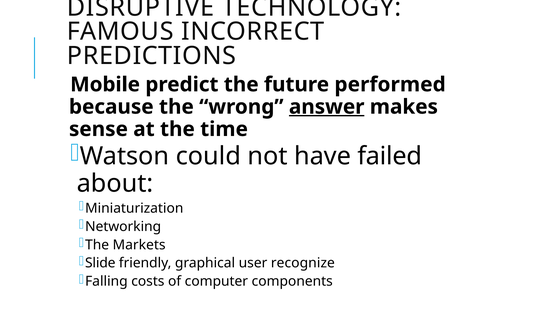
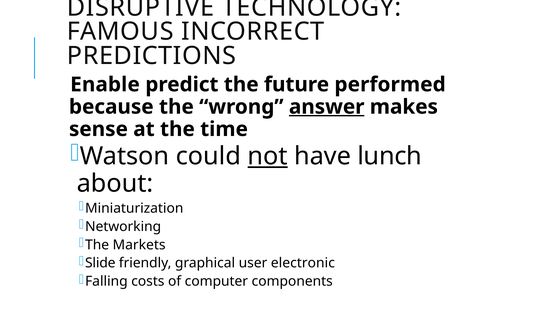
Mobile: Mobile -> Enable
not underline: none -> present
failed: failed -> lunch
recognize: recognize -> electronic
